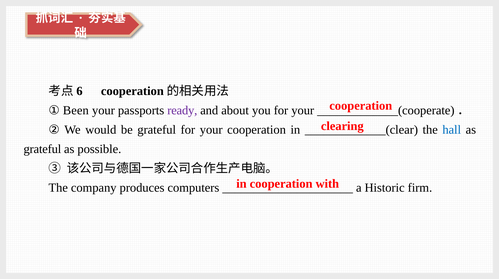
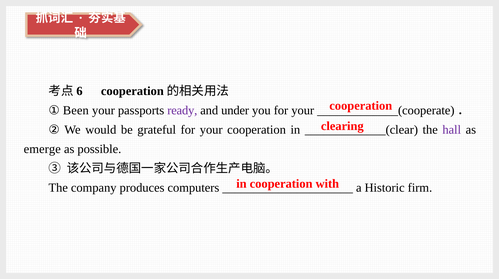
about: about -> under
hall colour: blue -> purple
grateful at (42, 149): grateful -> emerge
